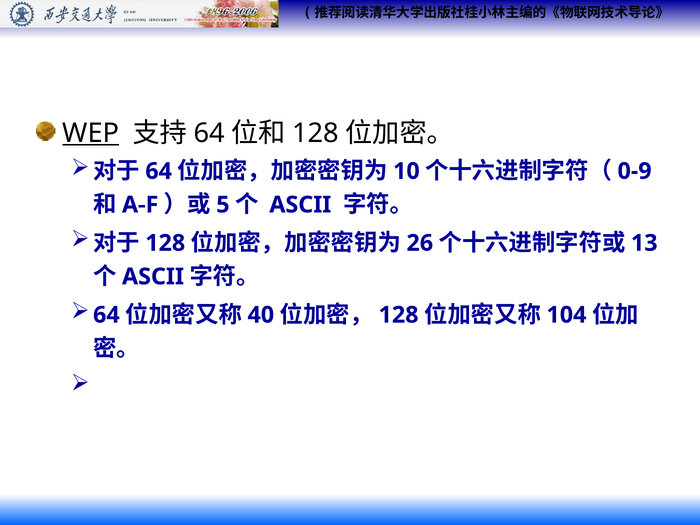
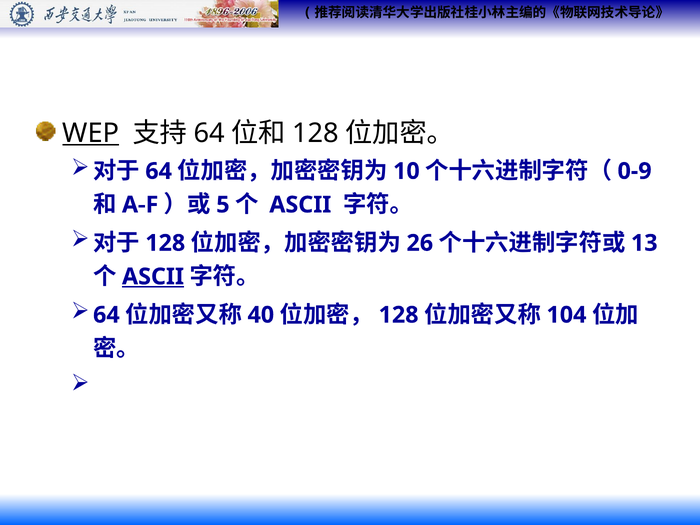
ASCII at (153, 277) underline: none -> present
